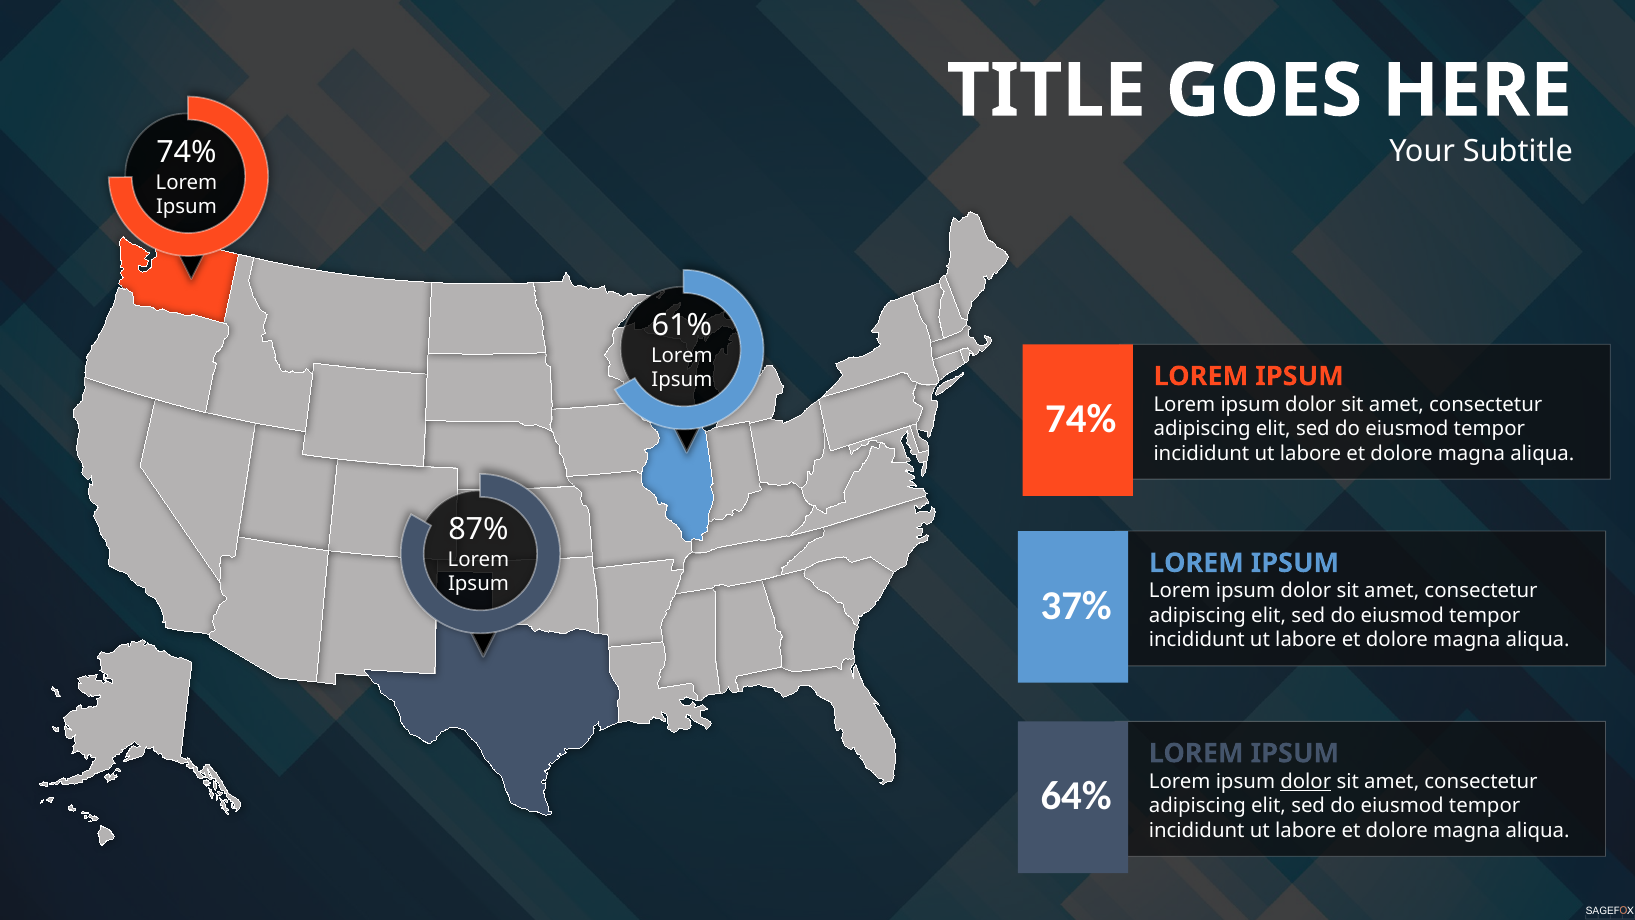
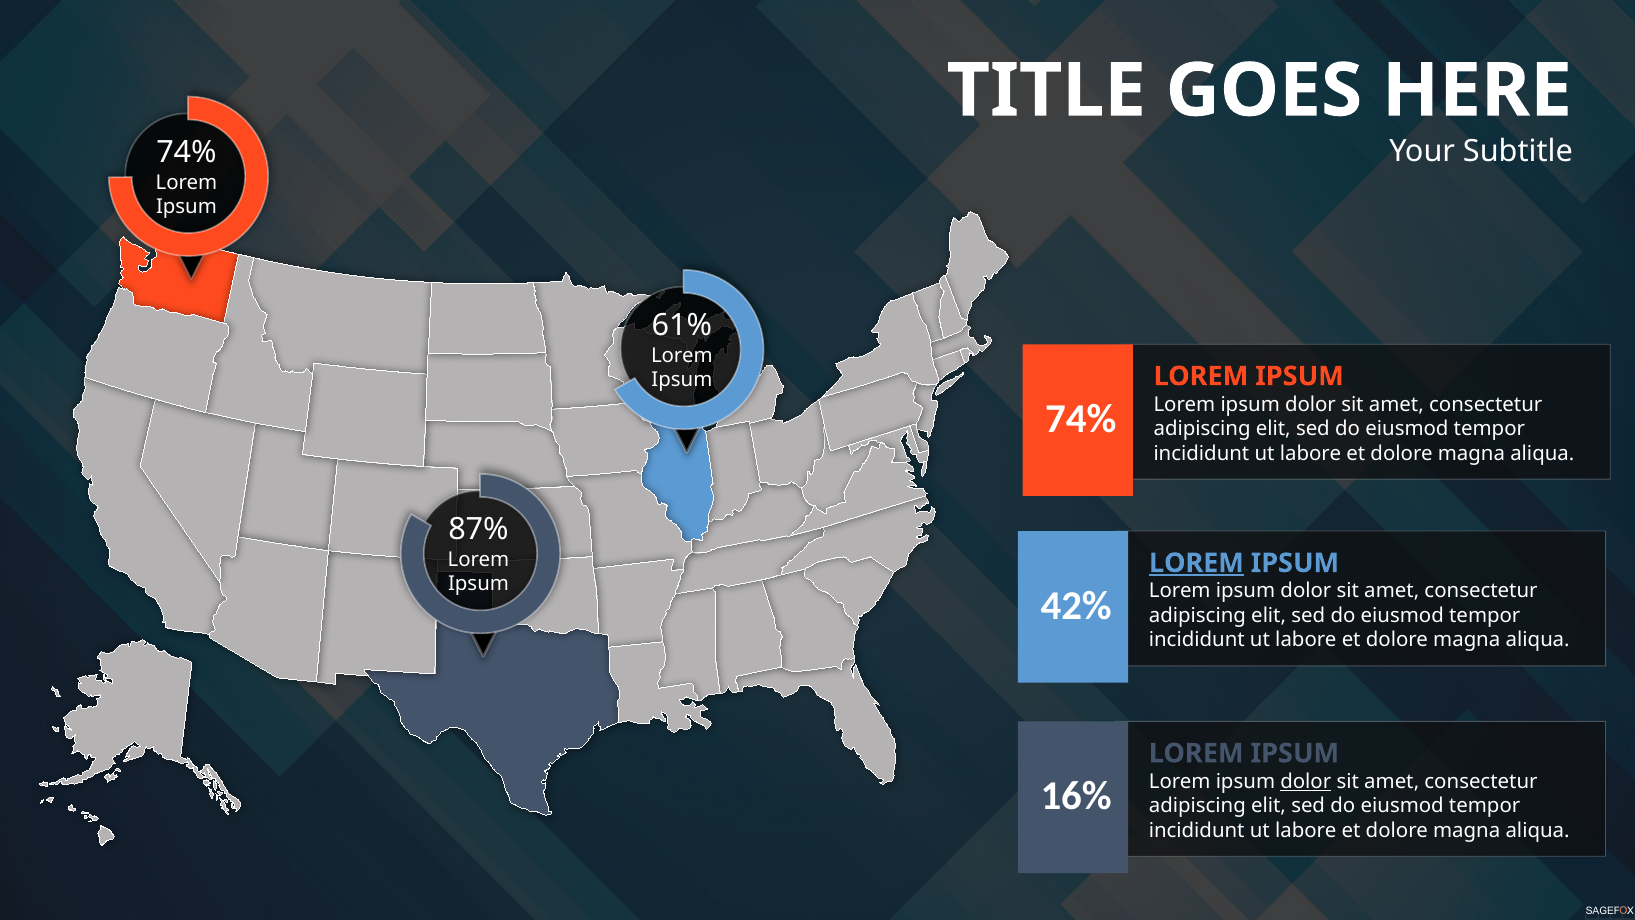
LOREM at (1196, 563) underline: none -> present
37%: 37% -> 42%
64%: 64% -> 16%
